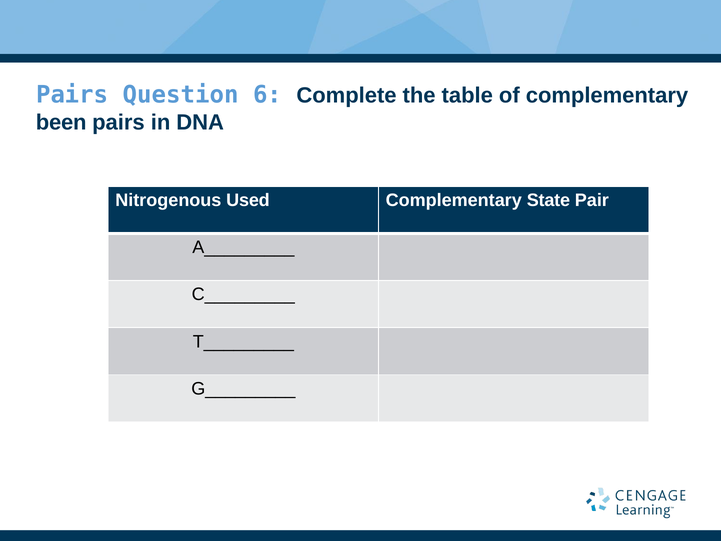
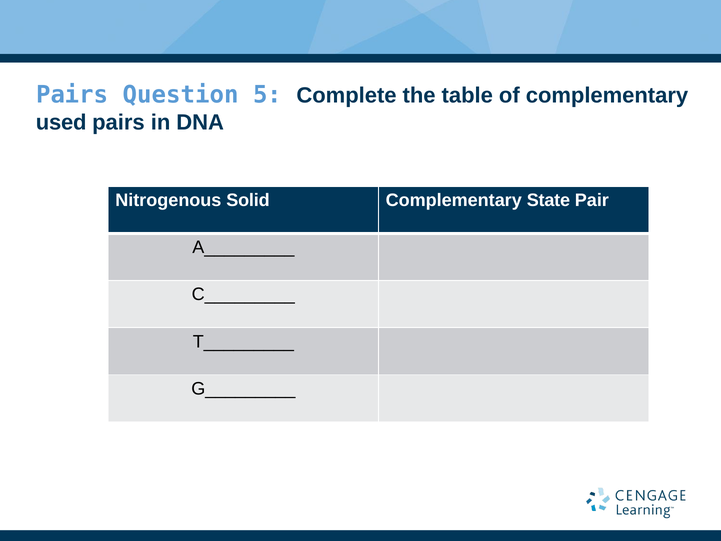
6: 6 -> 5
been: been -> used
Used: Used -> Solid
